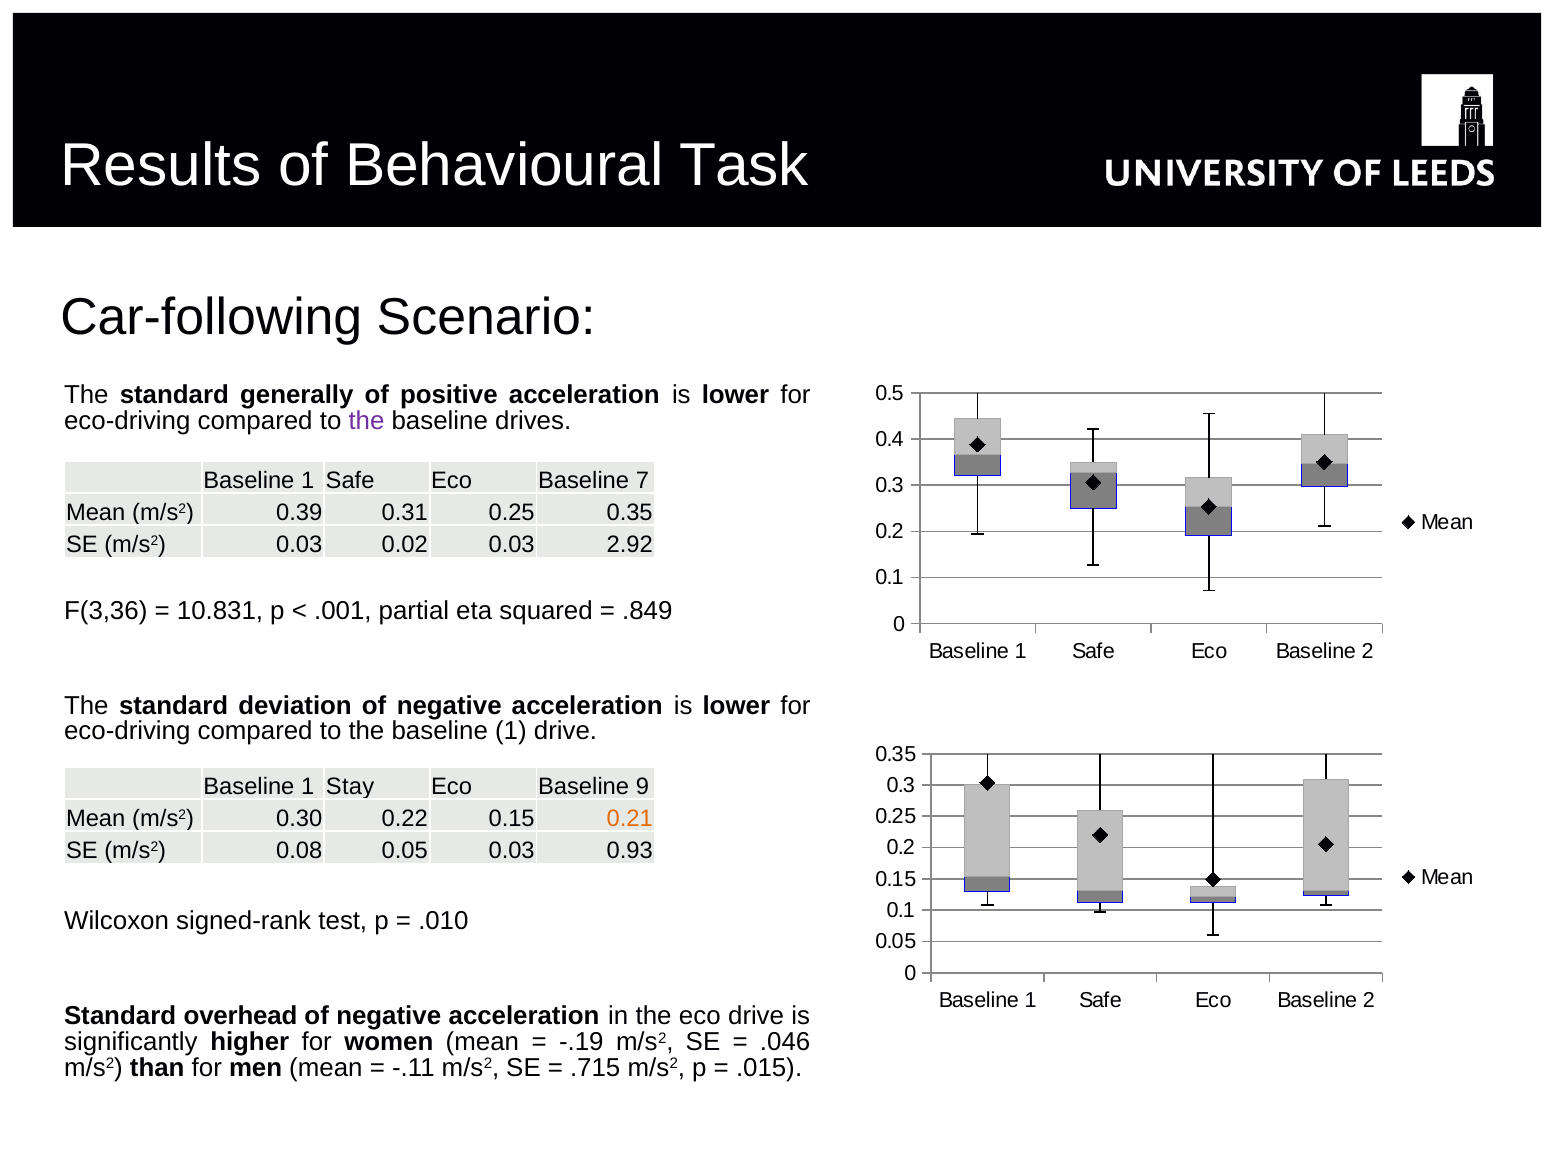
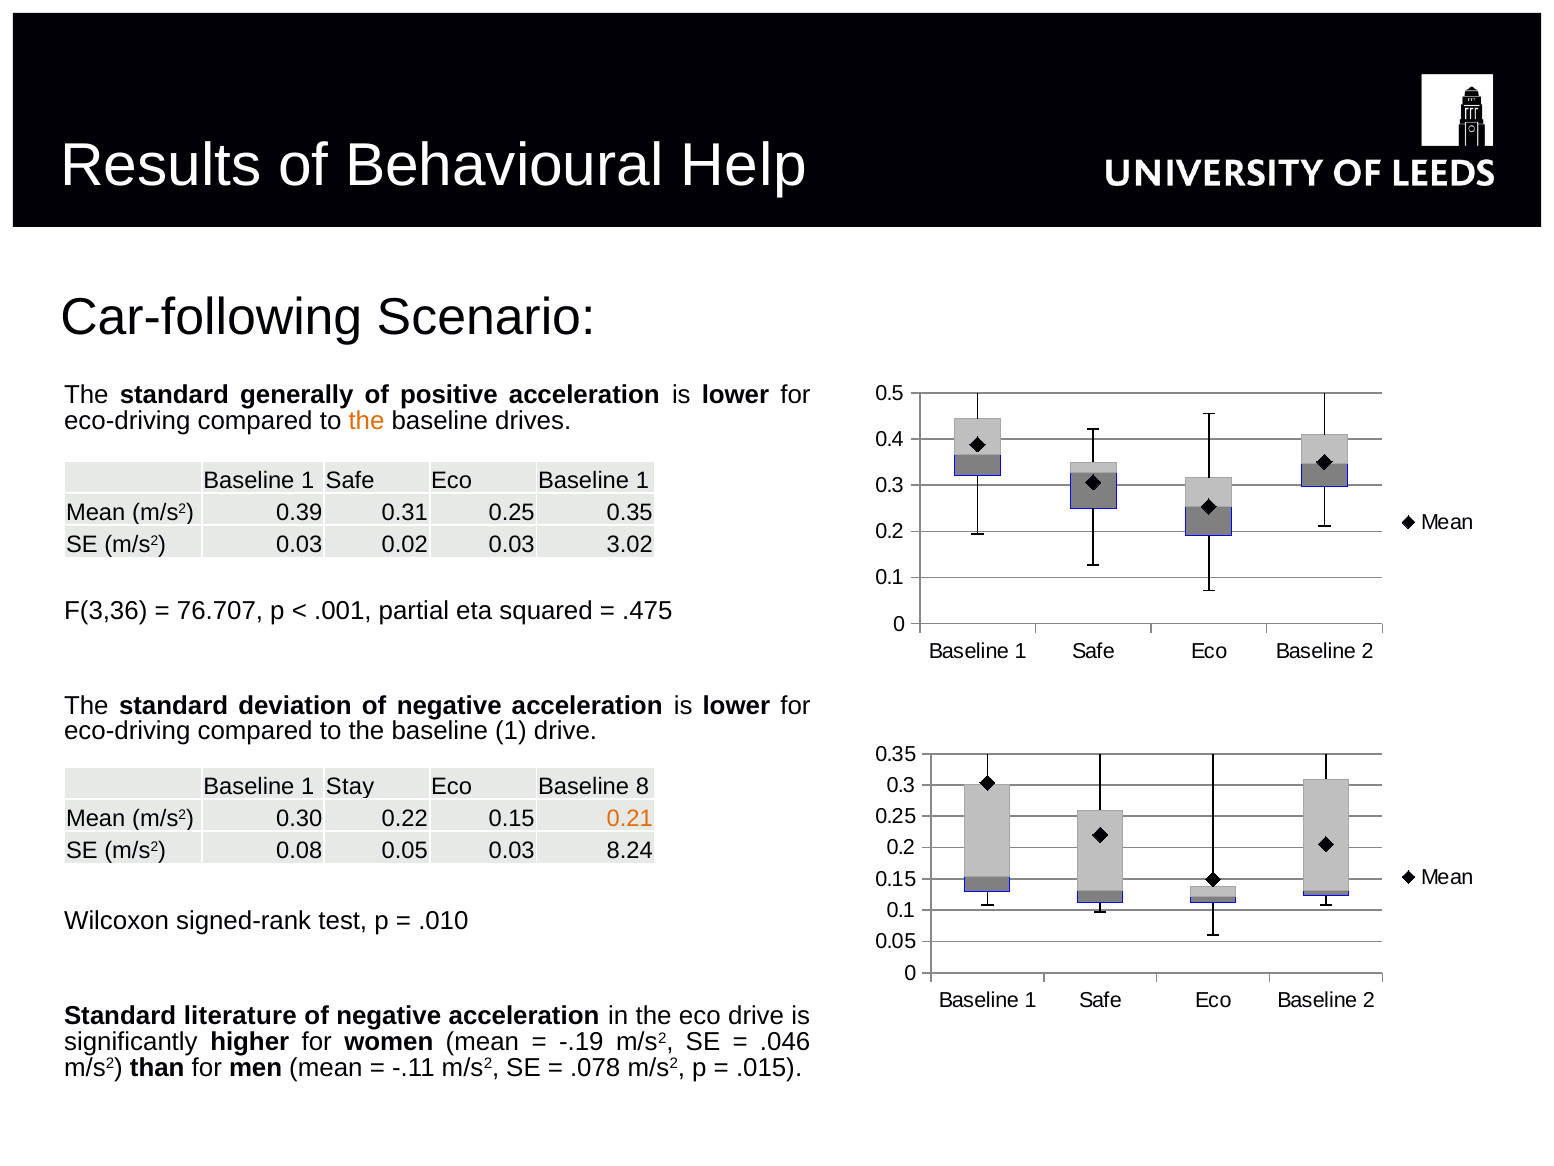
Task: Task -> Help
the at (366, 420) colour: purple -> orange
Eco Baseline 7: 7 -> 1
2.92: 2.92 -> 3.02
10.831: 10.831 -> 76.707
.849: .849 -> .475
9: 9 -> 8
0.93: 0.93 -> 8.24
overhead: overhead -> literature
.715: .715 -> .078
